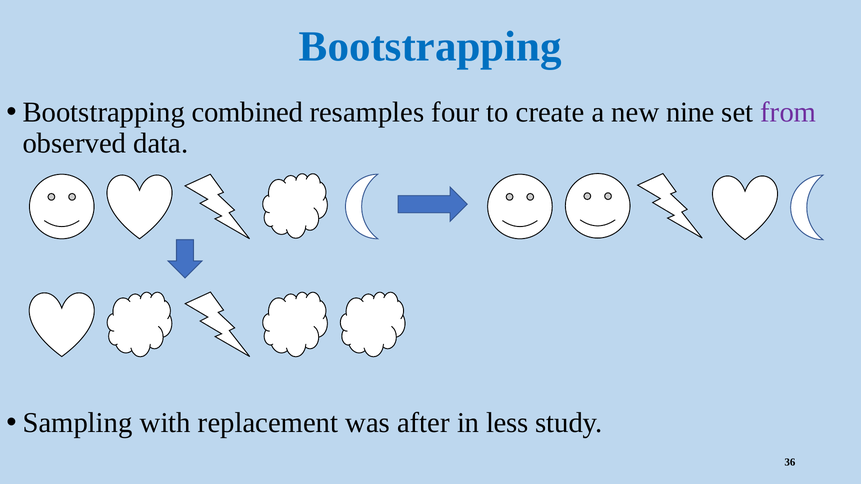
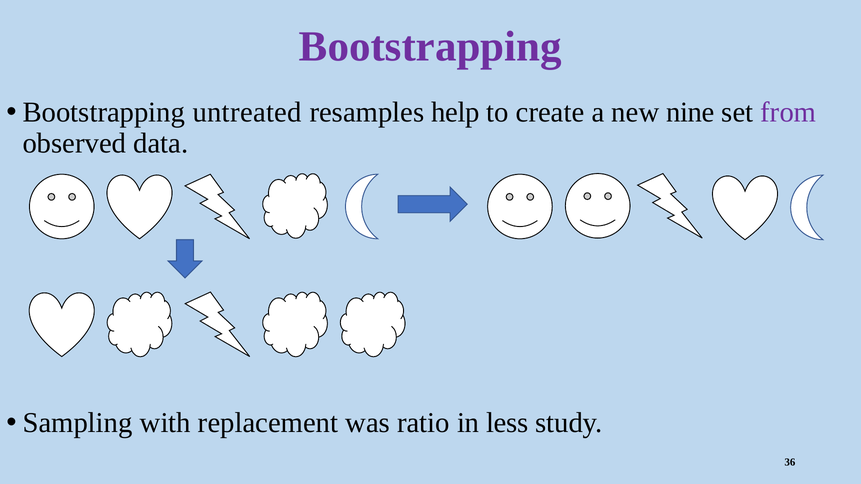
Bootstrapping at (430, 47) colour: blue -> purple
combined: combined -> untreated
four: four -> help
after: after -> ratio
